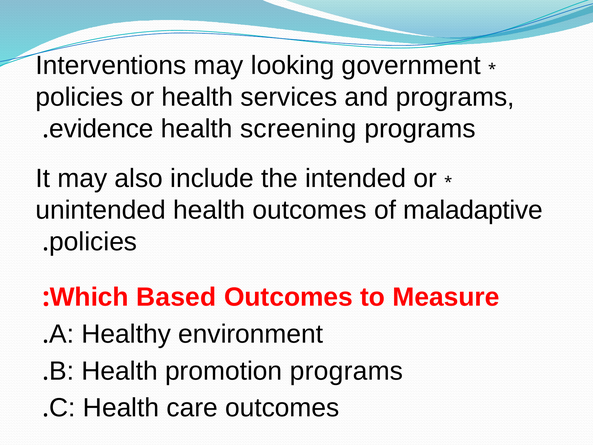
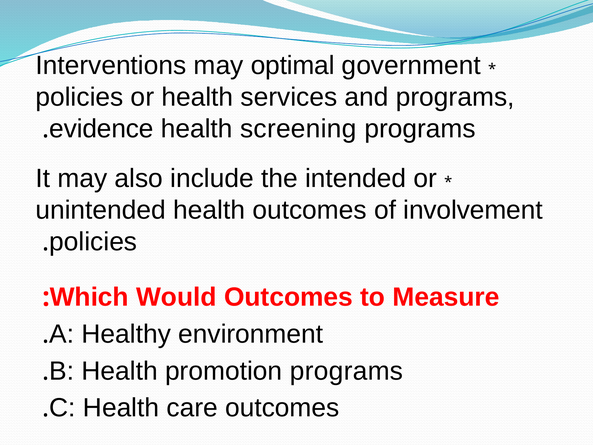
looking: looking -> optimal
maladaptive: maladaptive -> involvement
Based: Based -> Would
